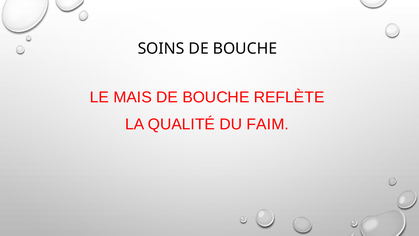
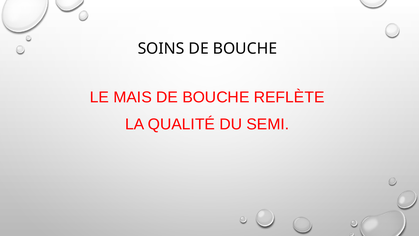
FAIM: FAIM -> SEMI
